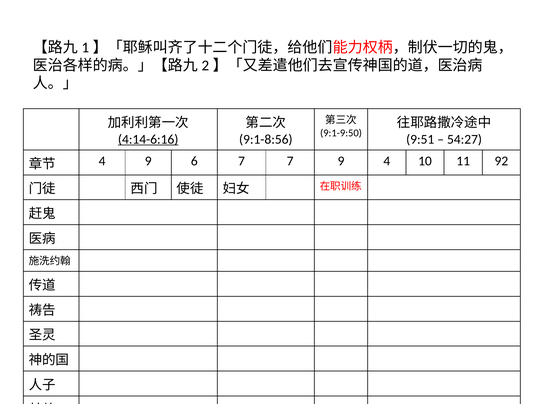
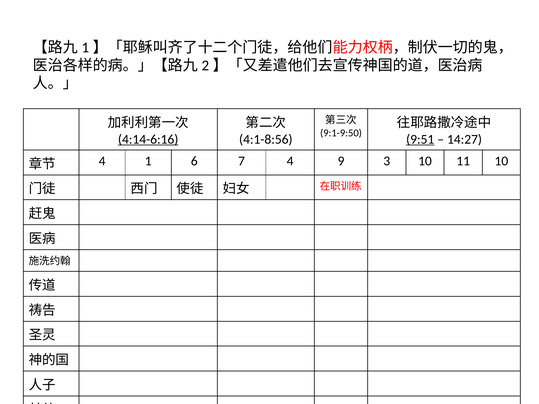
9:1-8:56: 9:1-8:56 -> 4:1-8:56
9:51 underline: none -> present
54:27: 54:27 -> 14:27
4 9: 9 -> 1
7 7: 7 -> 4
9 4: 4 -> 3
11 92: 92 -> 10
